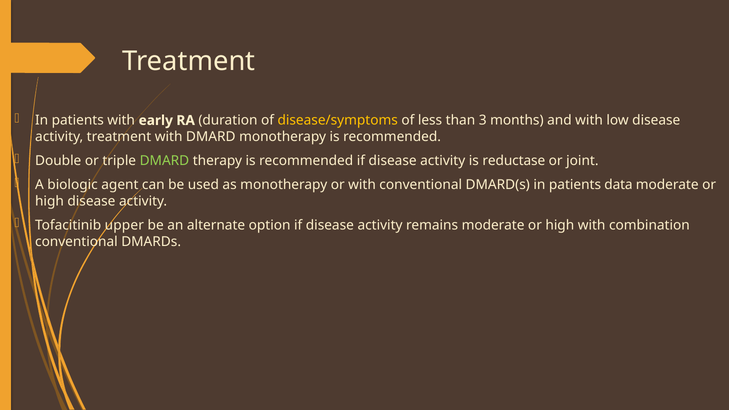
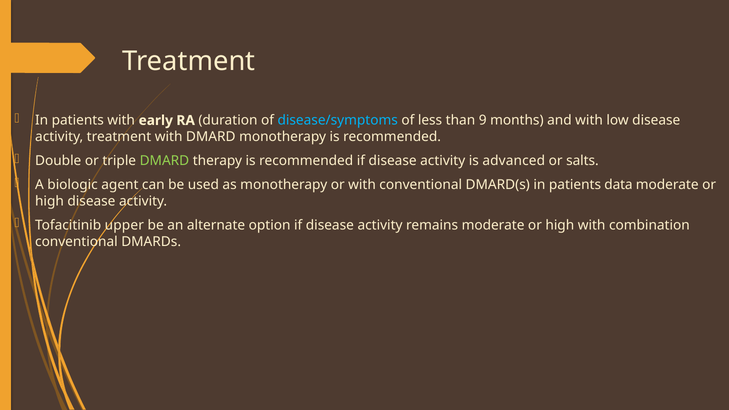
disease/symptoms colour: yellow -> light blue
3: 3 -> 9
reductase: reductase -> advanced
joint: joint -> salts
